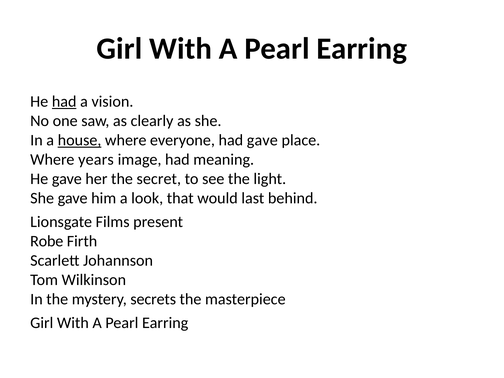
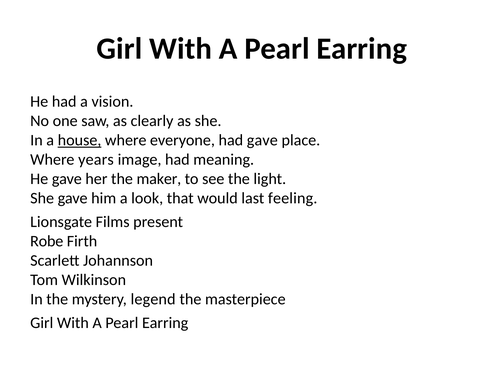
had at (64, 102) underline: present -> none
secret: secret -> maker
behind: behind -> feeling
secrets: secrets -> legend
